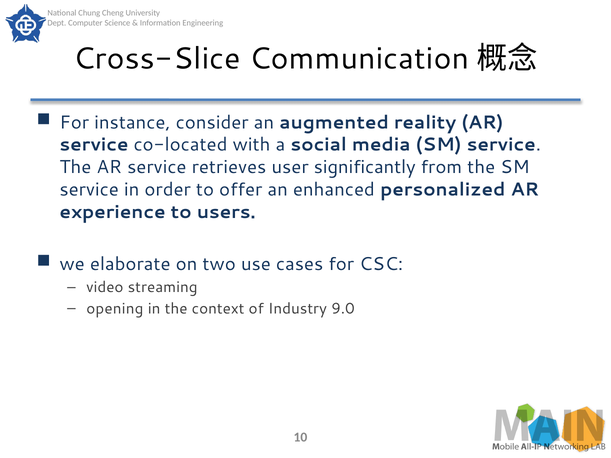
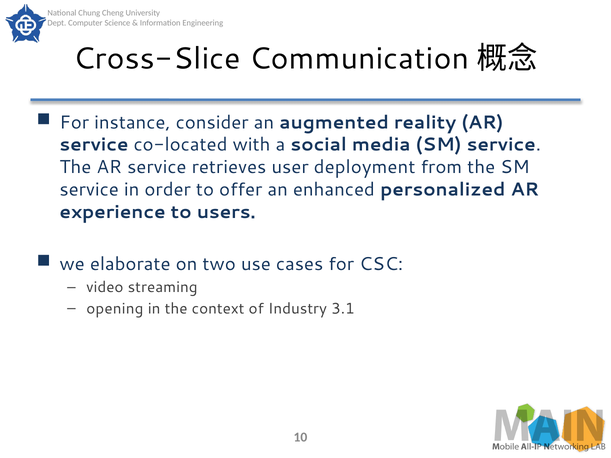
significantly: significantly -> deployment
9.0: 9.0 -> 3.1
